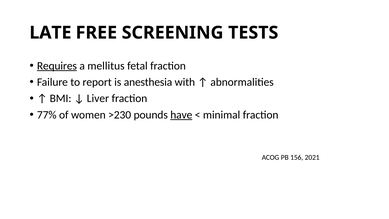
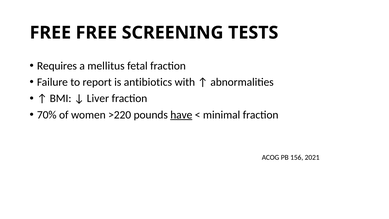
LATE at (50, 33): LATE -> FREE
Requires underline: present -> none
anesthesia: anesthesia -> antibiotics
77%: 77% -> 70%
>230: >230 -> >220
